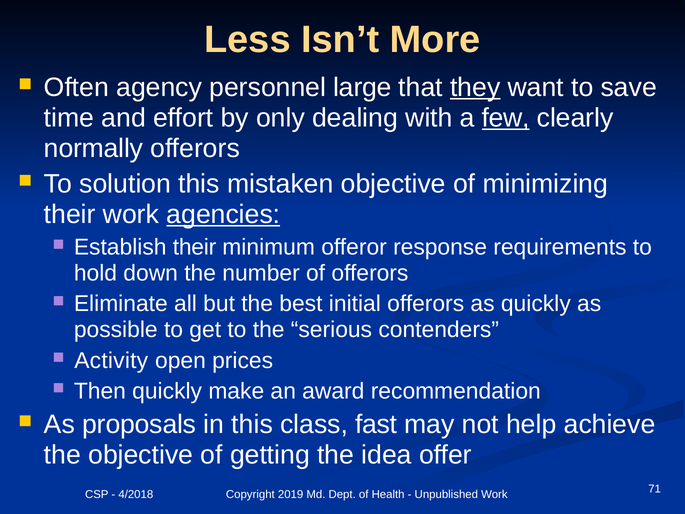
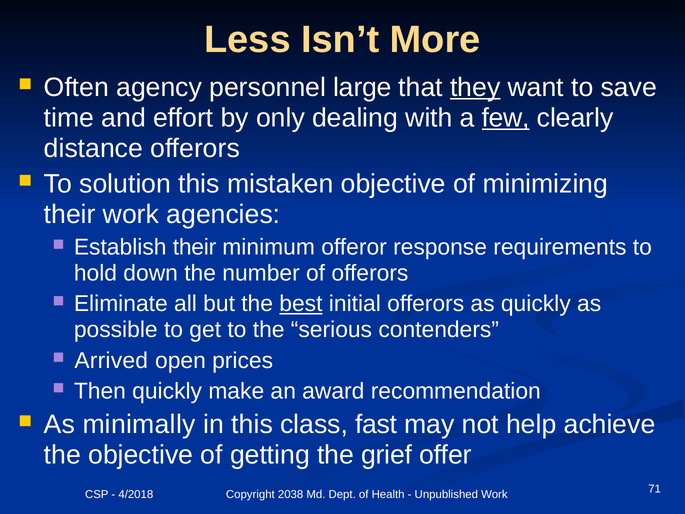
normally: normally -> distance
agencies underline: present -> none
best underline: none -> present
Activity: Activity -> Arrived
proposals: proposals -> minimally
idea: idea -> grief
2019: 2019 -> 2038
